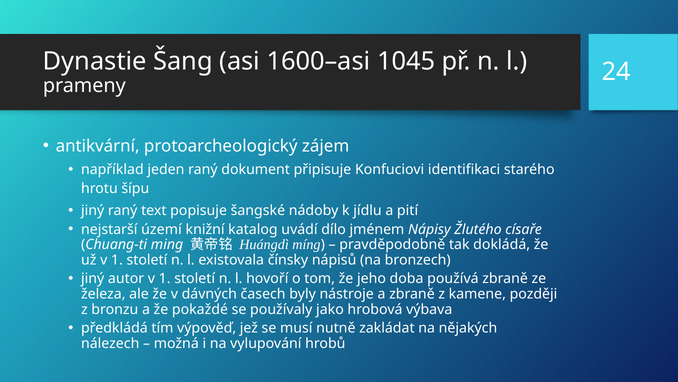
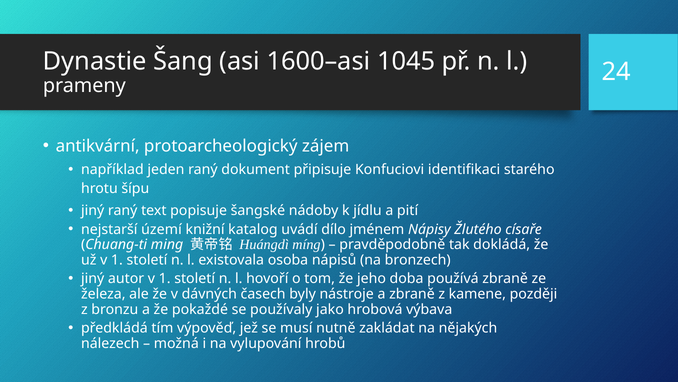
čínsky: čínsky -> osoba
